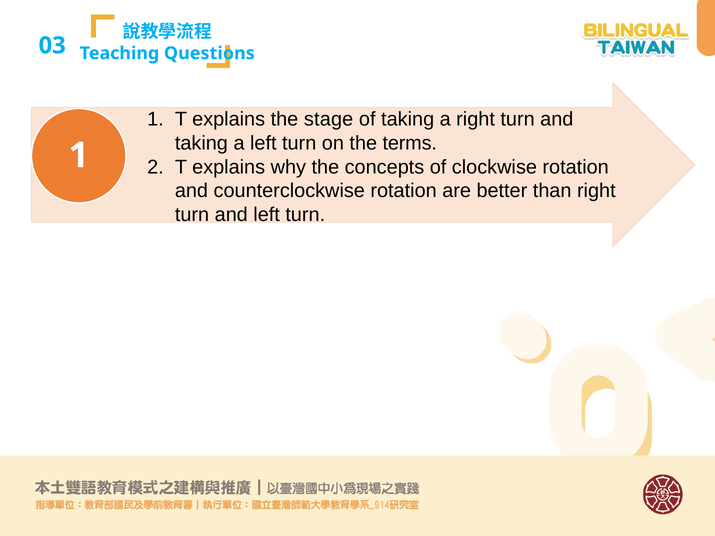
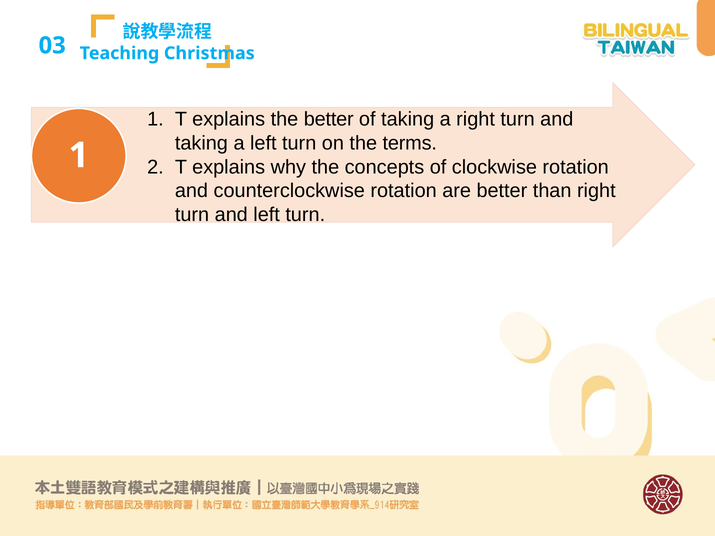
Questions: Questions -> Christmas
the stage: stage -> better
